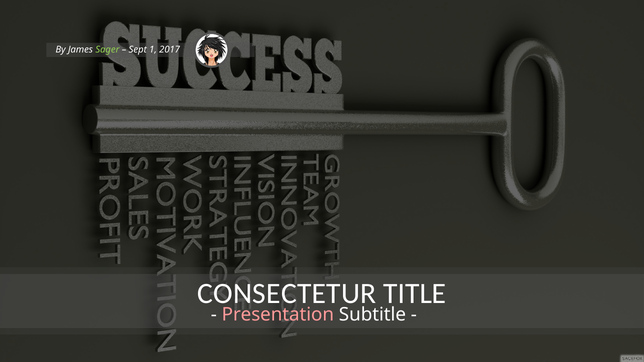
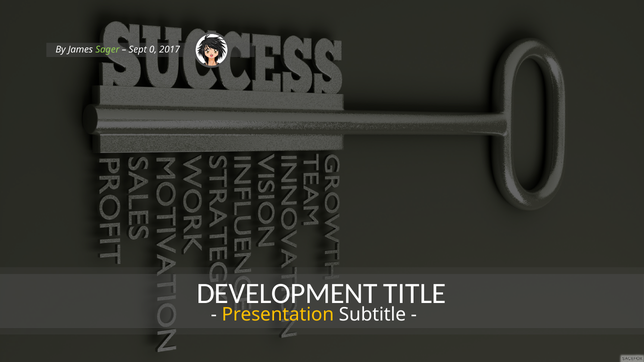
1: 1 -> 0
CONSECTETUR: CONSECTETUR -> DEVELOPMENT
Presentation colour: pink -> yellow
